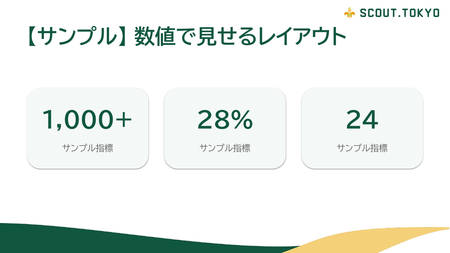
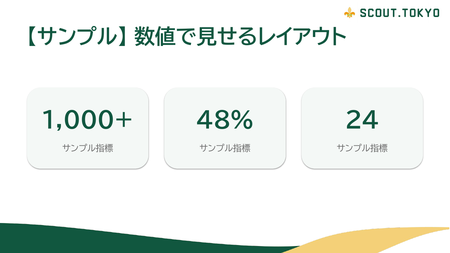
28%: 28% -> 48%
